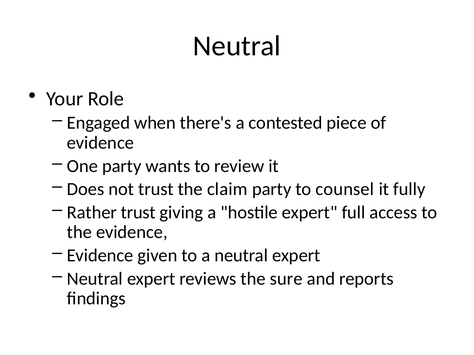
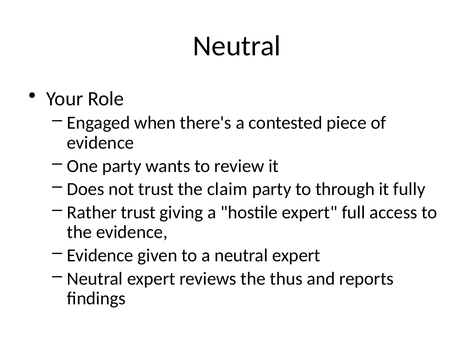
counsel: counsel -> through
sure: sure -> thus
